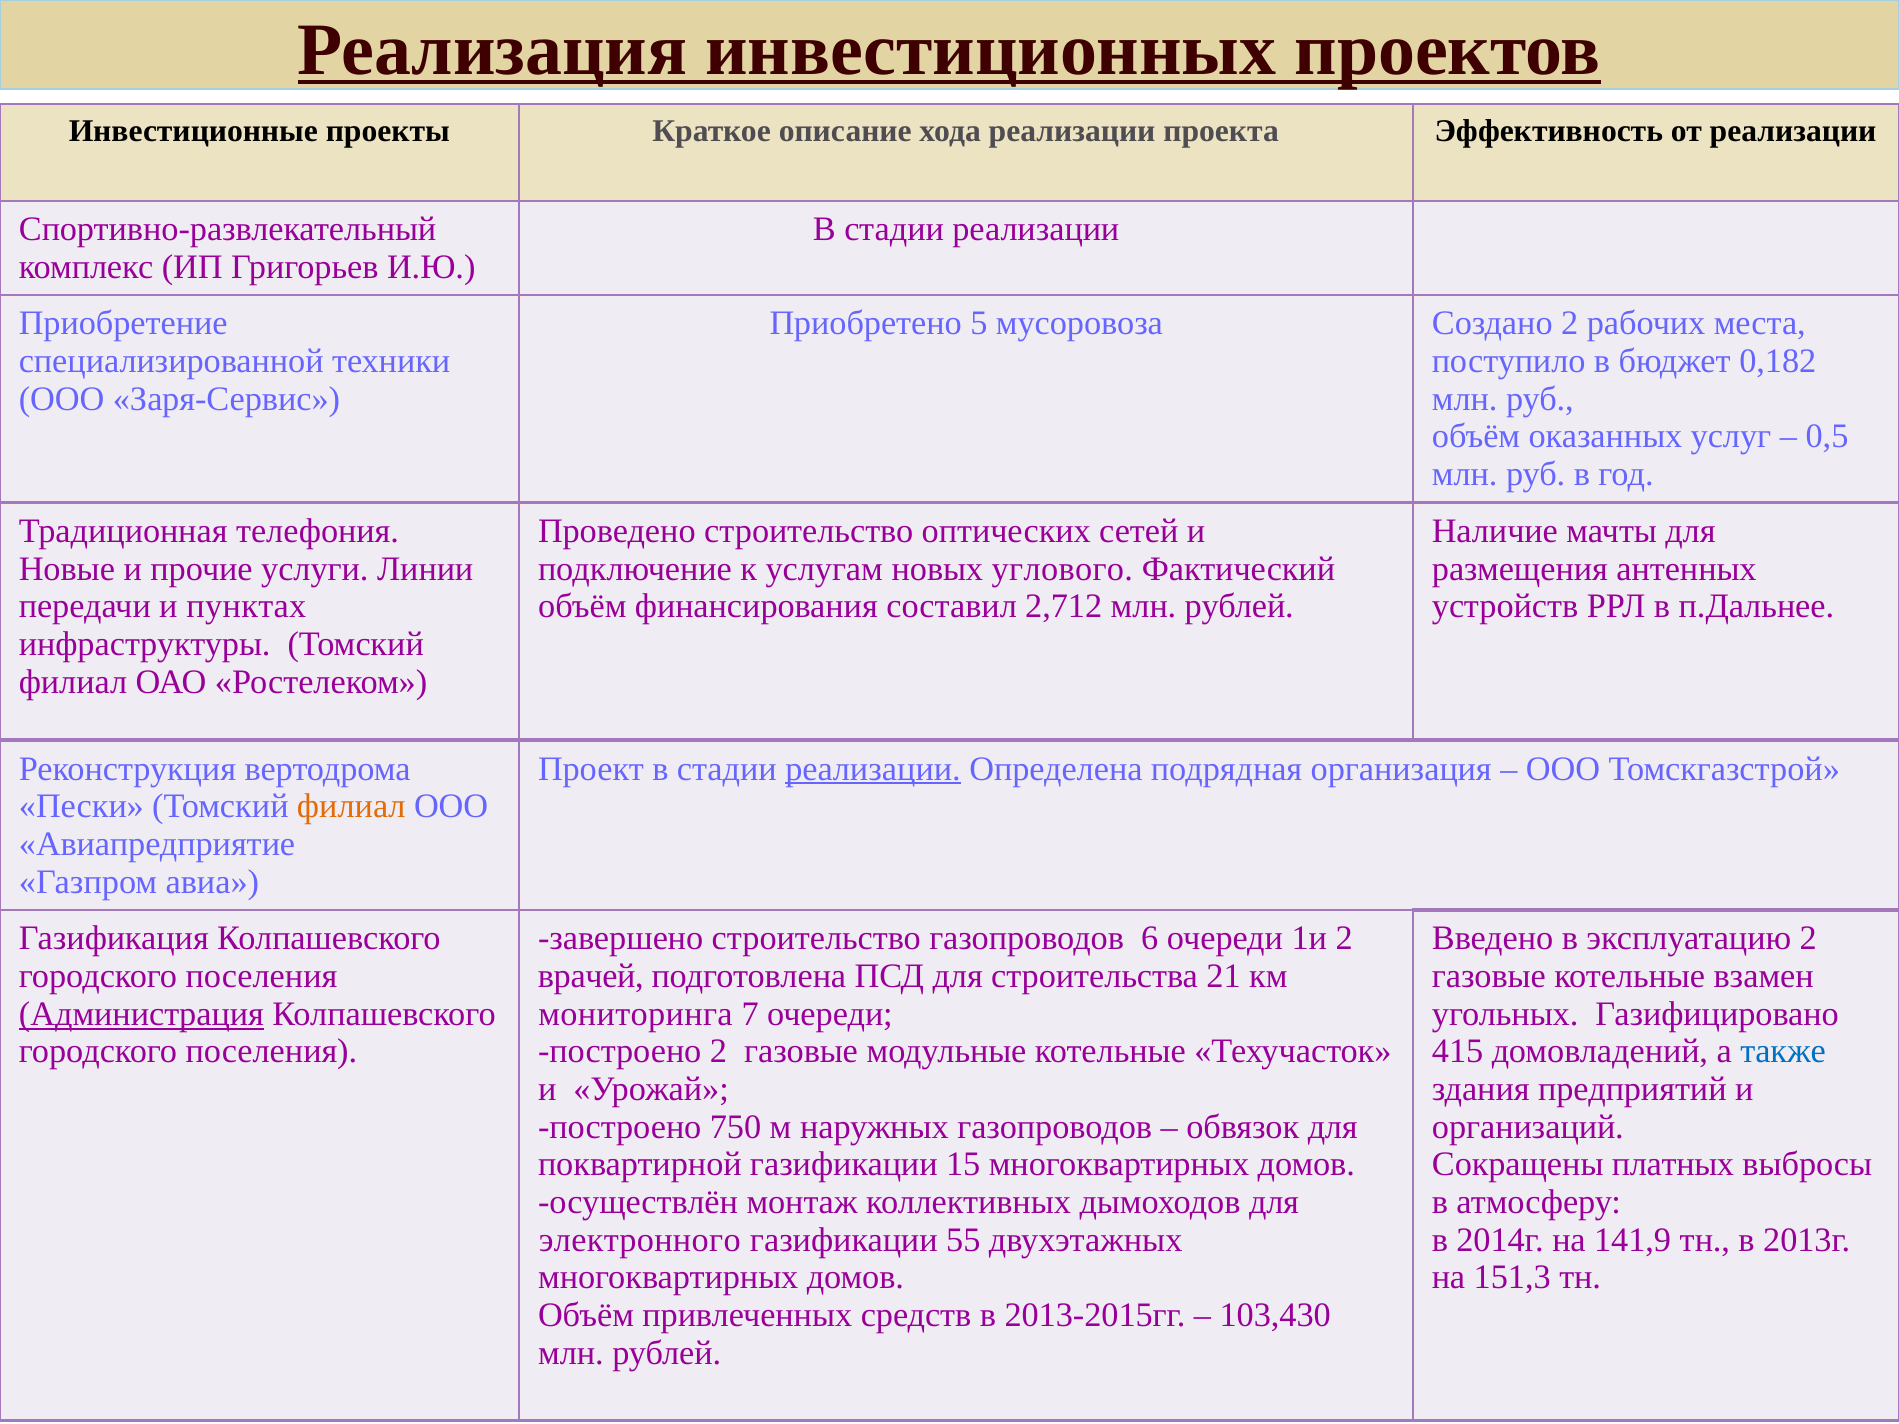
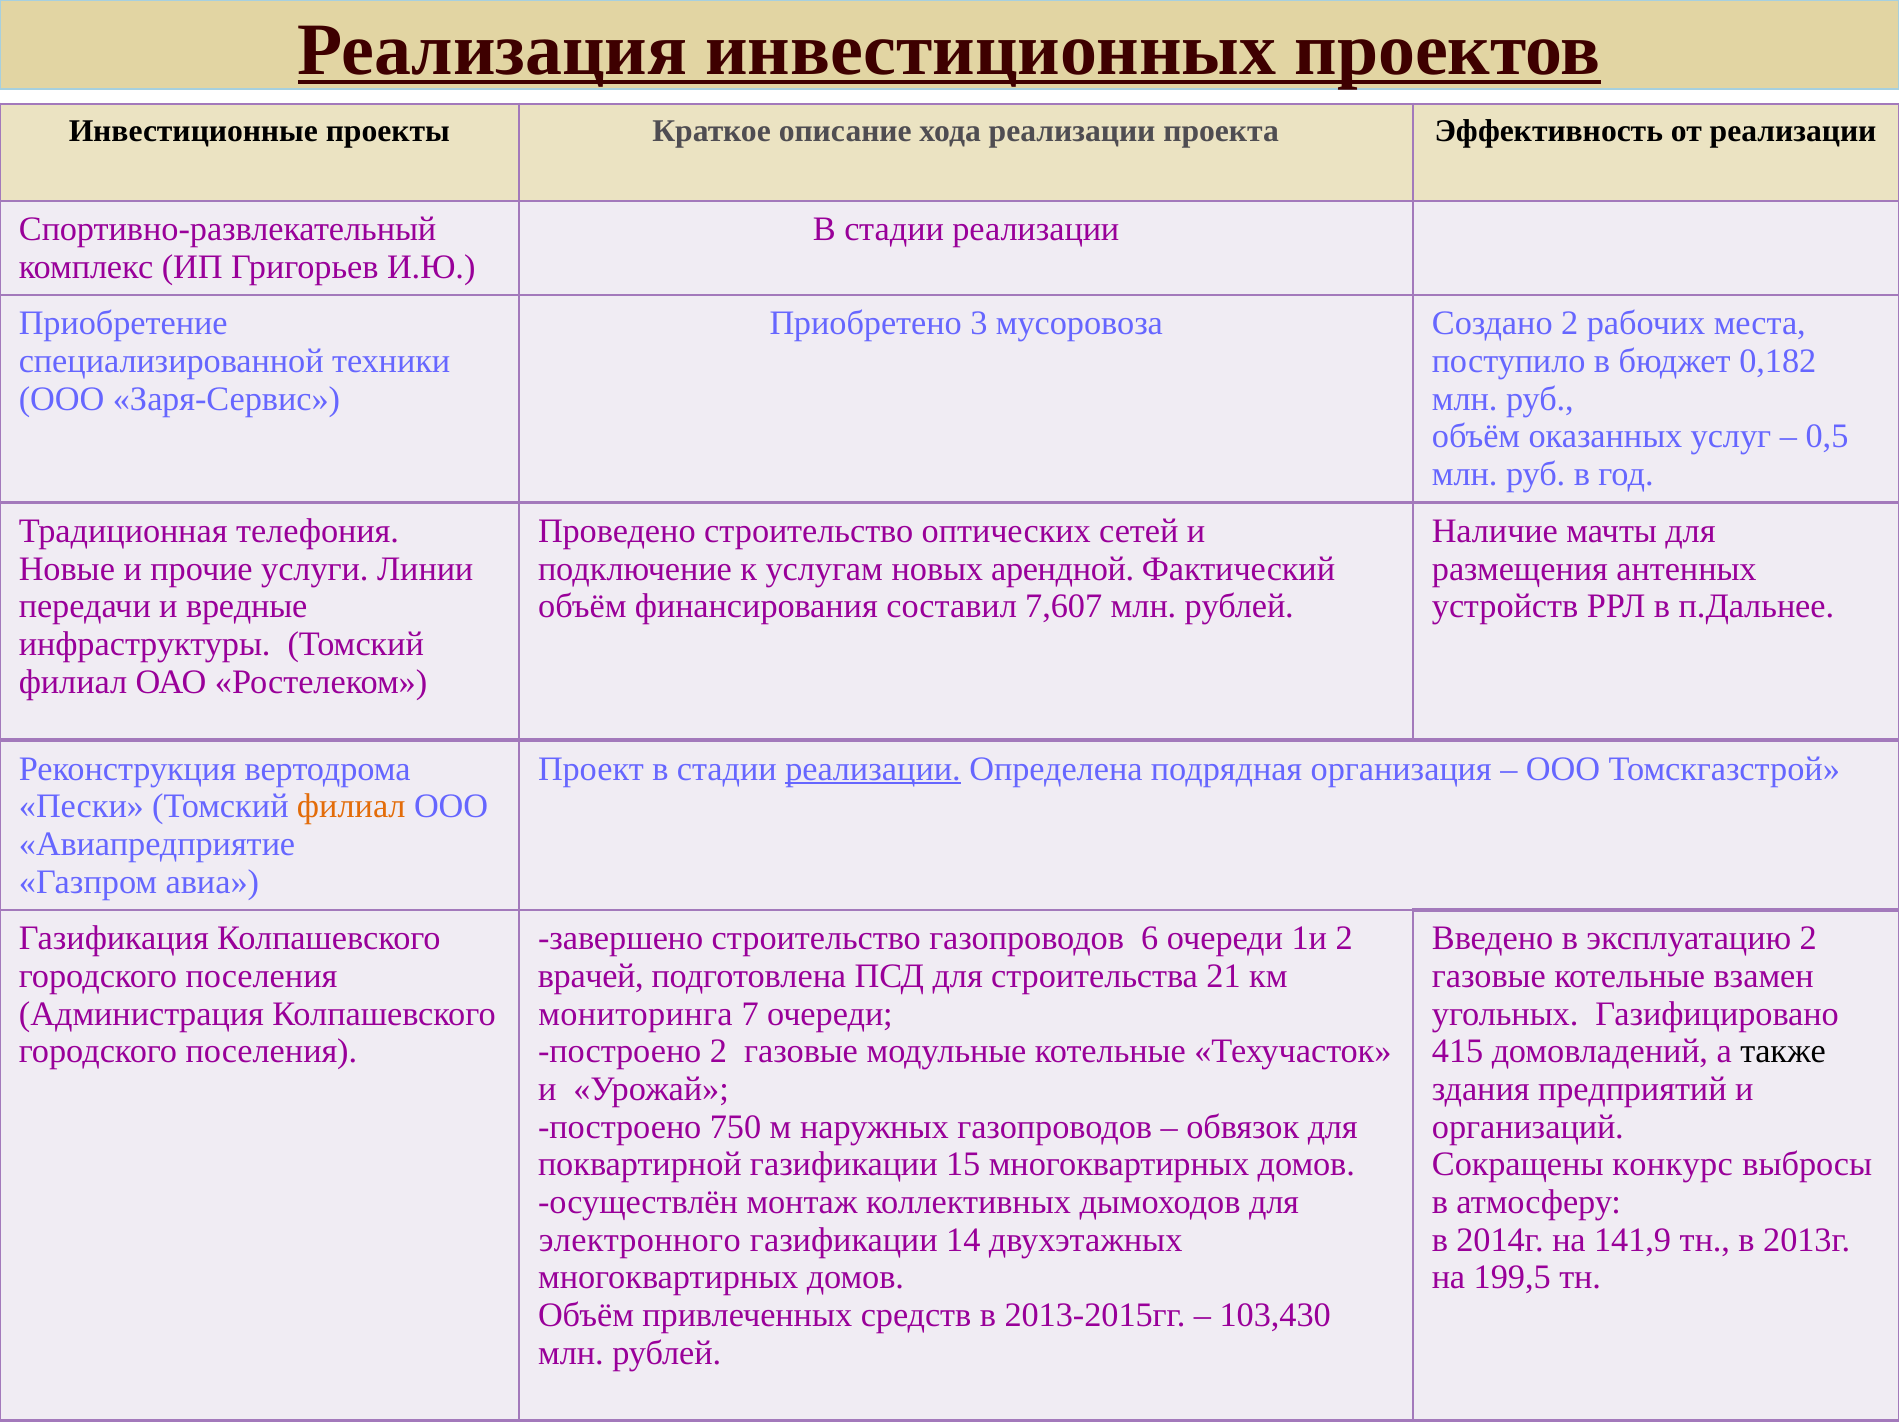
5: 5 -> 3
углового: углового -> арендной
пунктах: пунктах -> вредные
2,712: 2,712 -> 7,607
Администрация underline: present -> none
также colour: blue -> black
платных: платных -> конкурс
55: 55 -> 14
151,3: 151,3 -> 199,5
